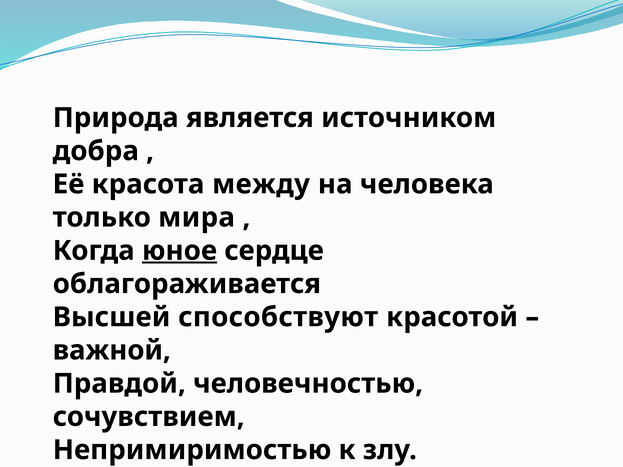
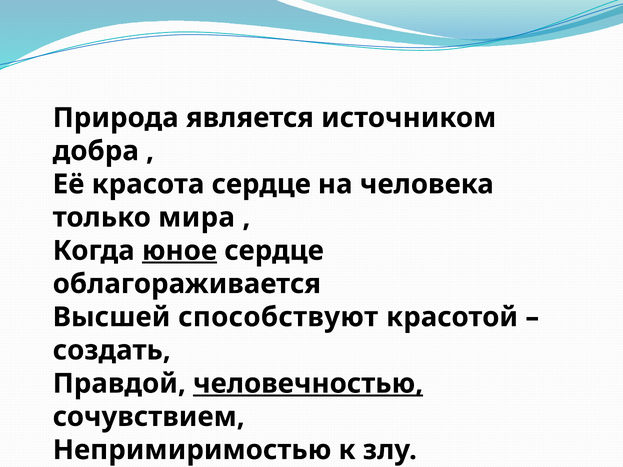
красота между: между -> сердце
важной: важной -> создать
человечностью underline: none -> present
